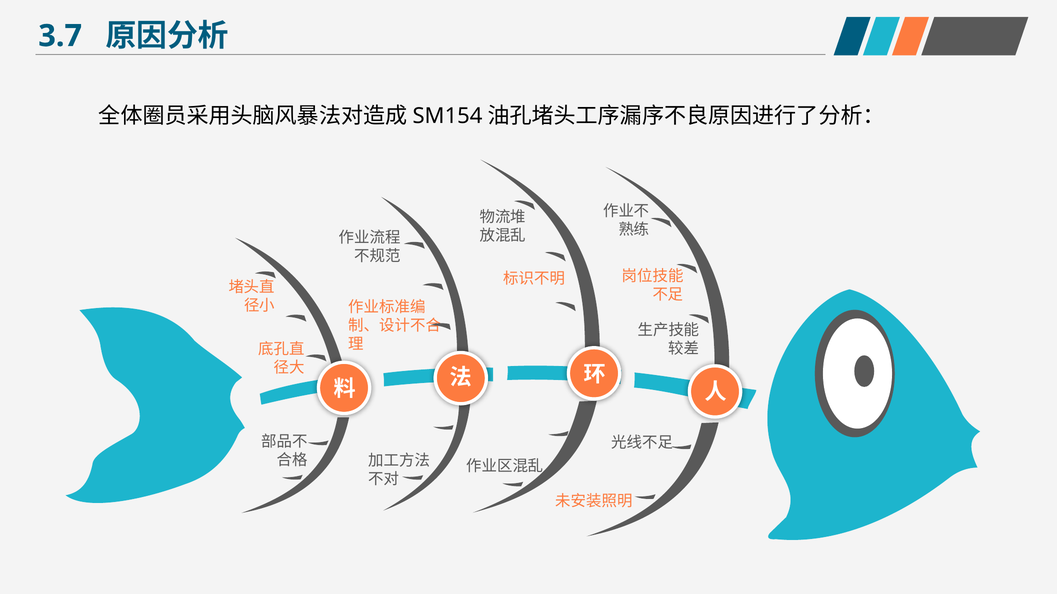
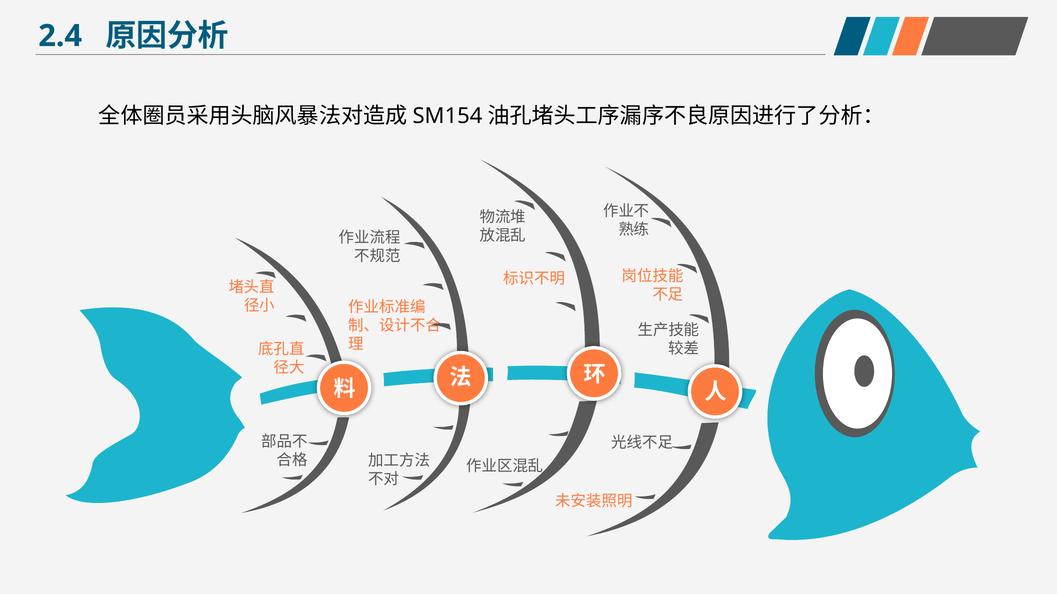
3.7: 3.7 -> 2.4
